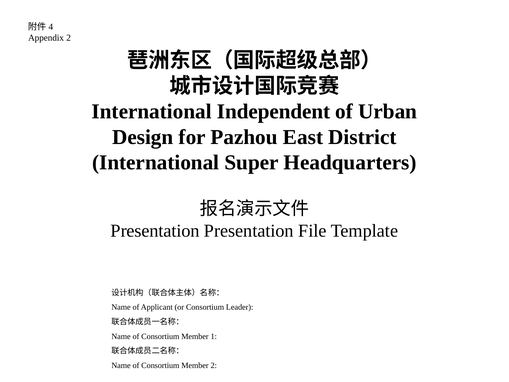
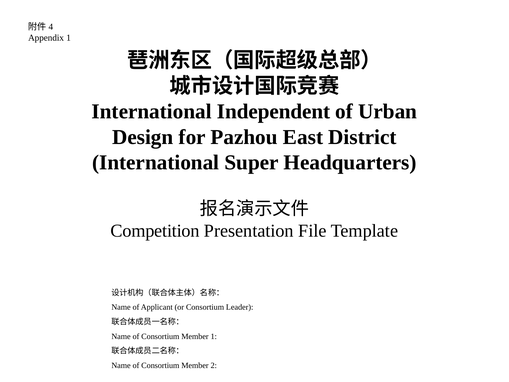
Appendix 2: 2 -> 1
Presentation at (155, 231): Presentation -> Competition
